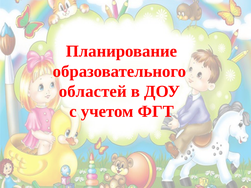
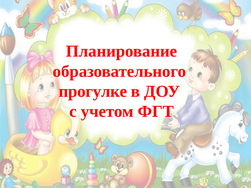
областей: областей -> прогулке
